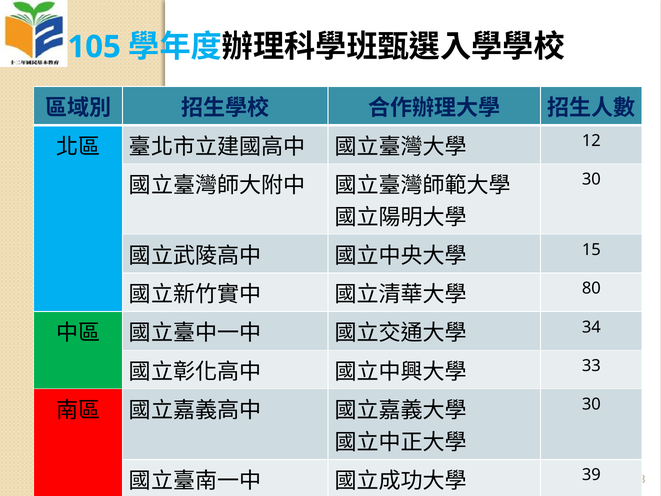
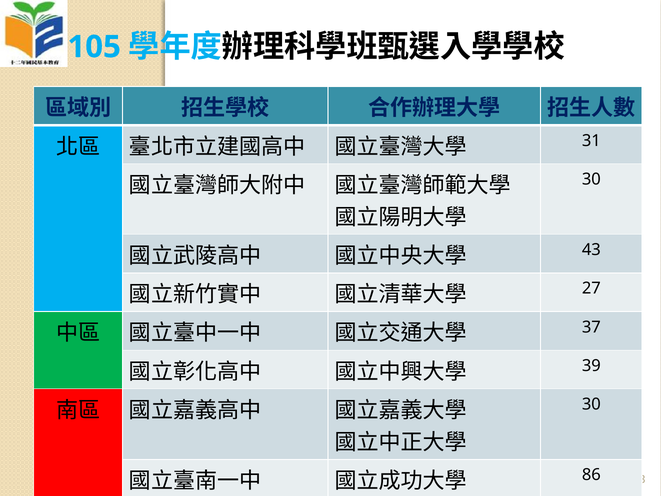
12: 12 -> 31
15: 15 -> 43
80: 80 -> 27
34: 34 -> 37
33 at (591, 365): 33 -> 39
39: 39 -> 86
